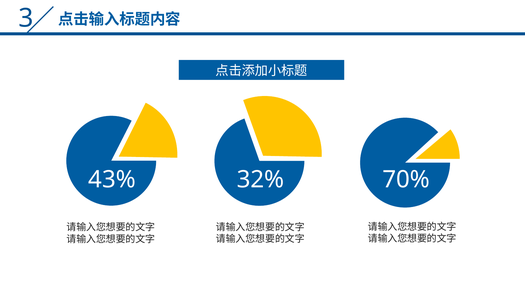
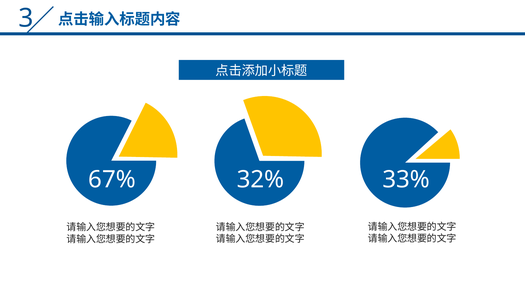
43%: 43% -> 67%
70%: 70% -> 33%
